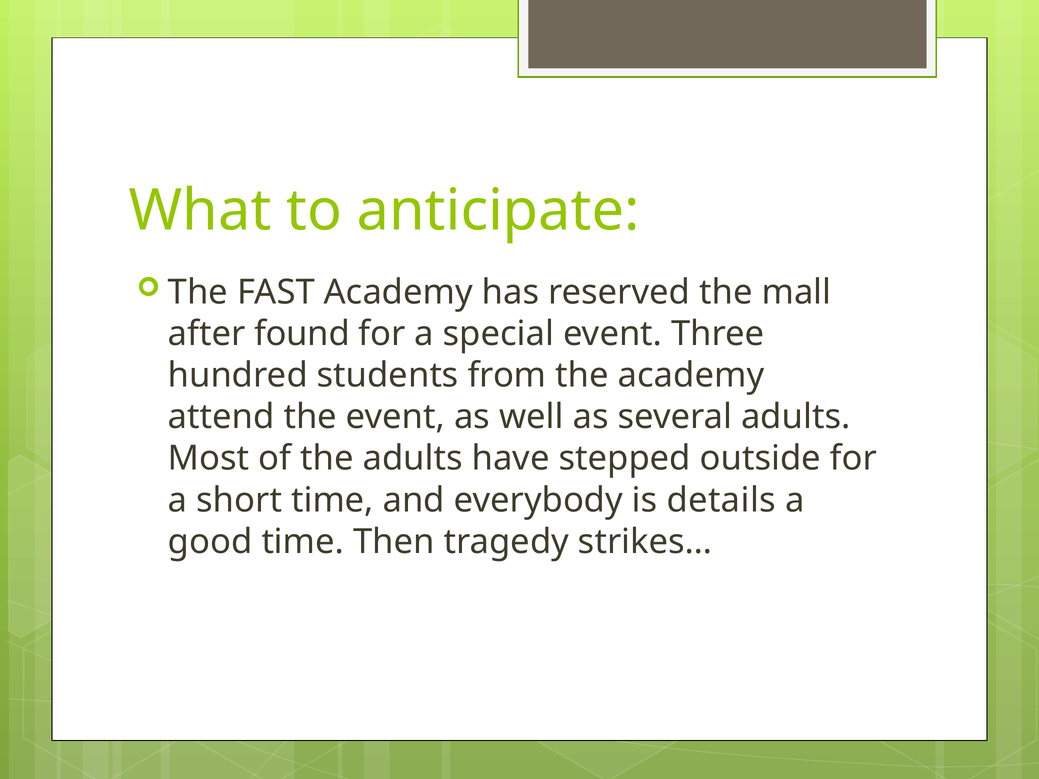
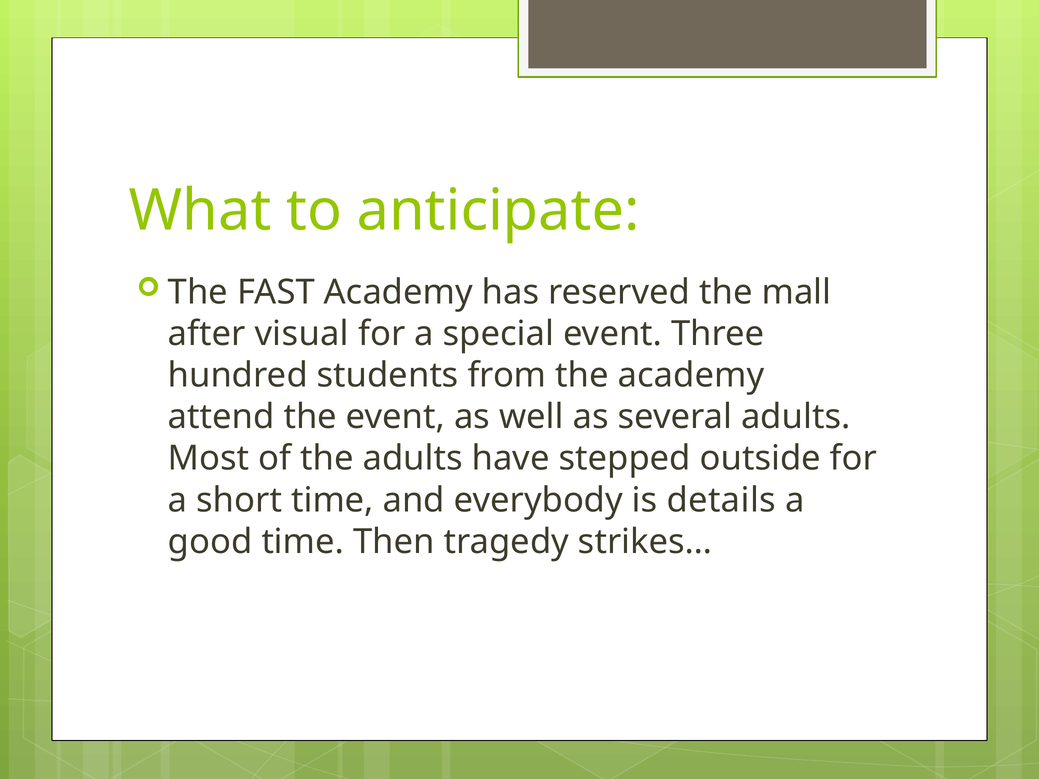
found: found -> visual
